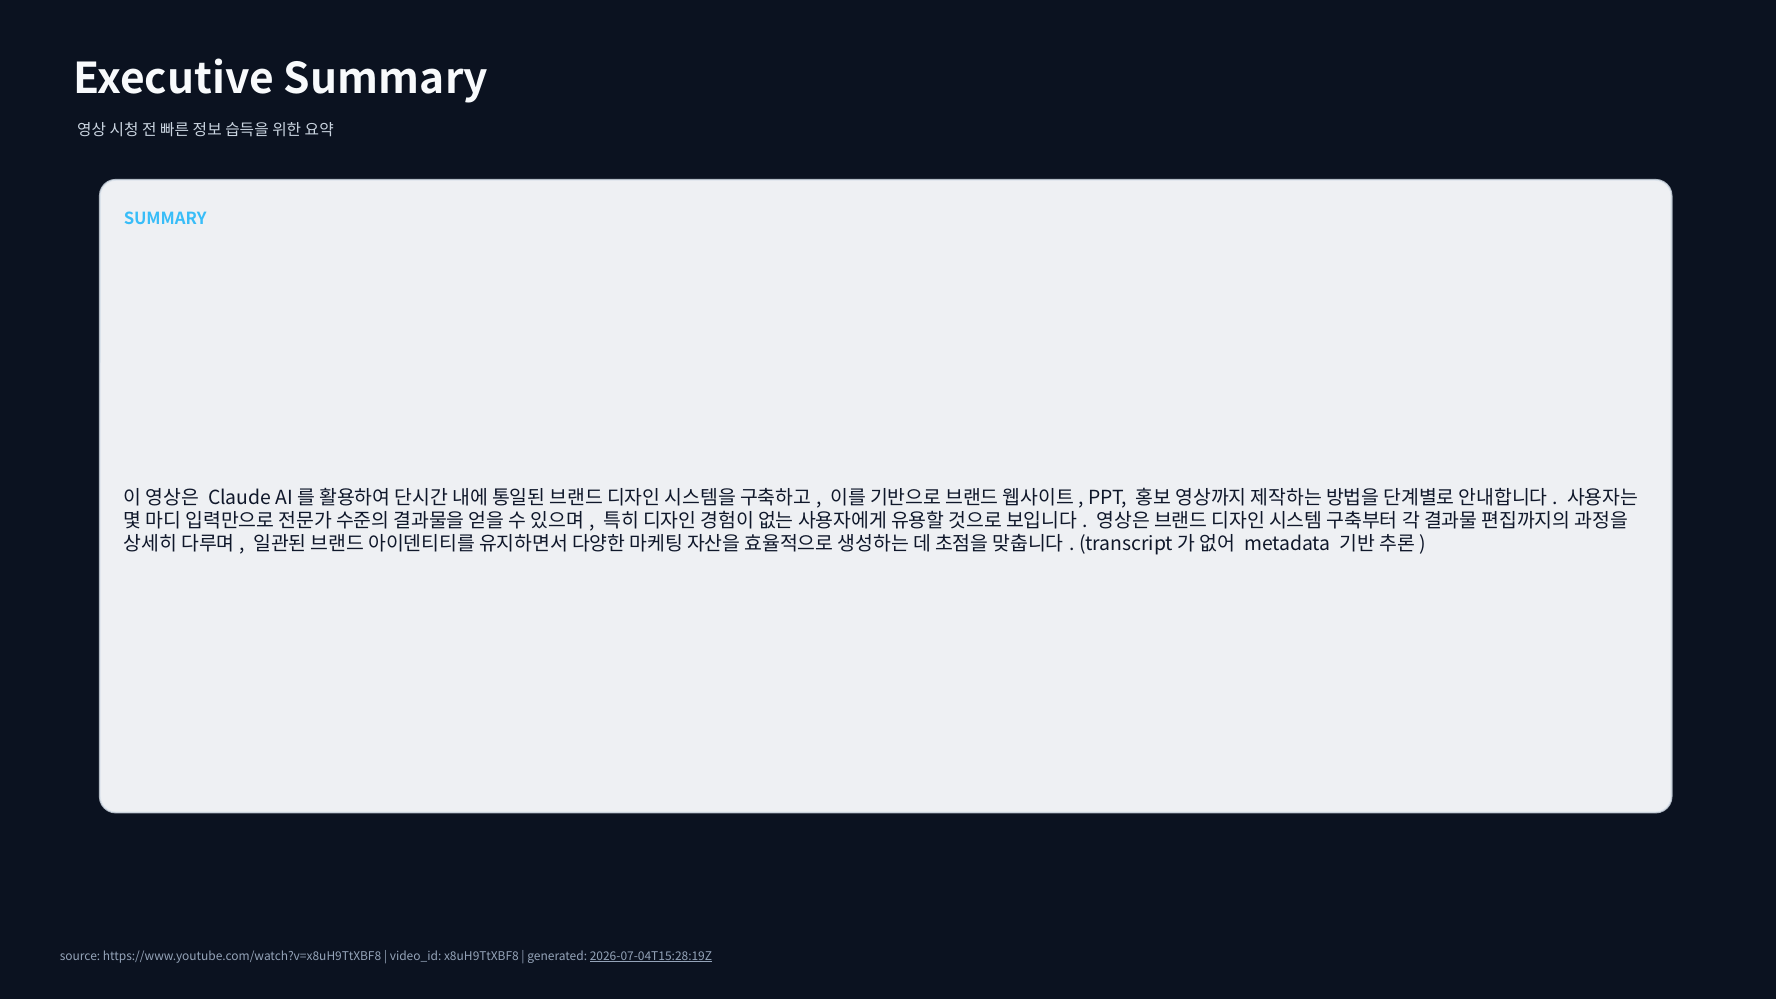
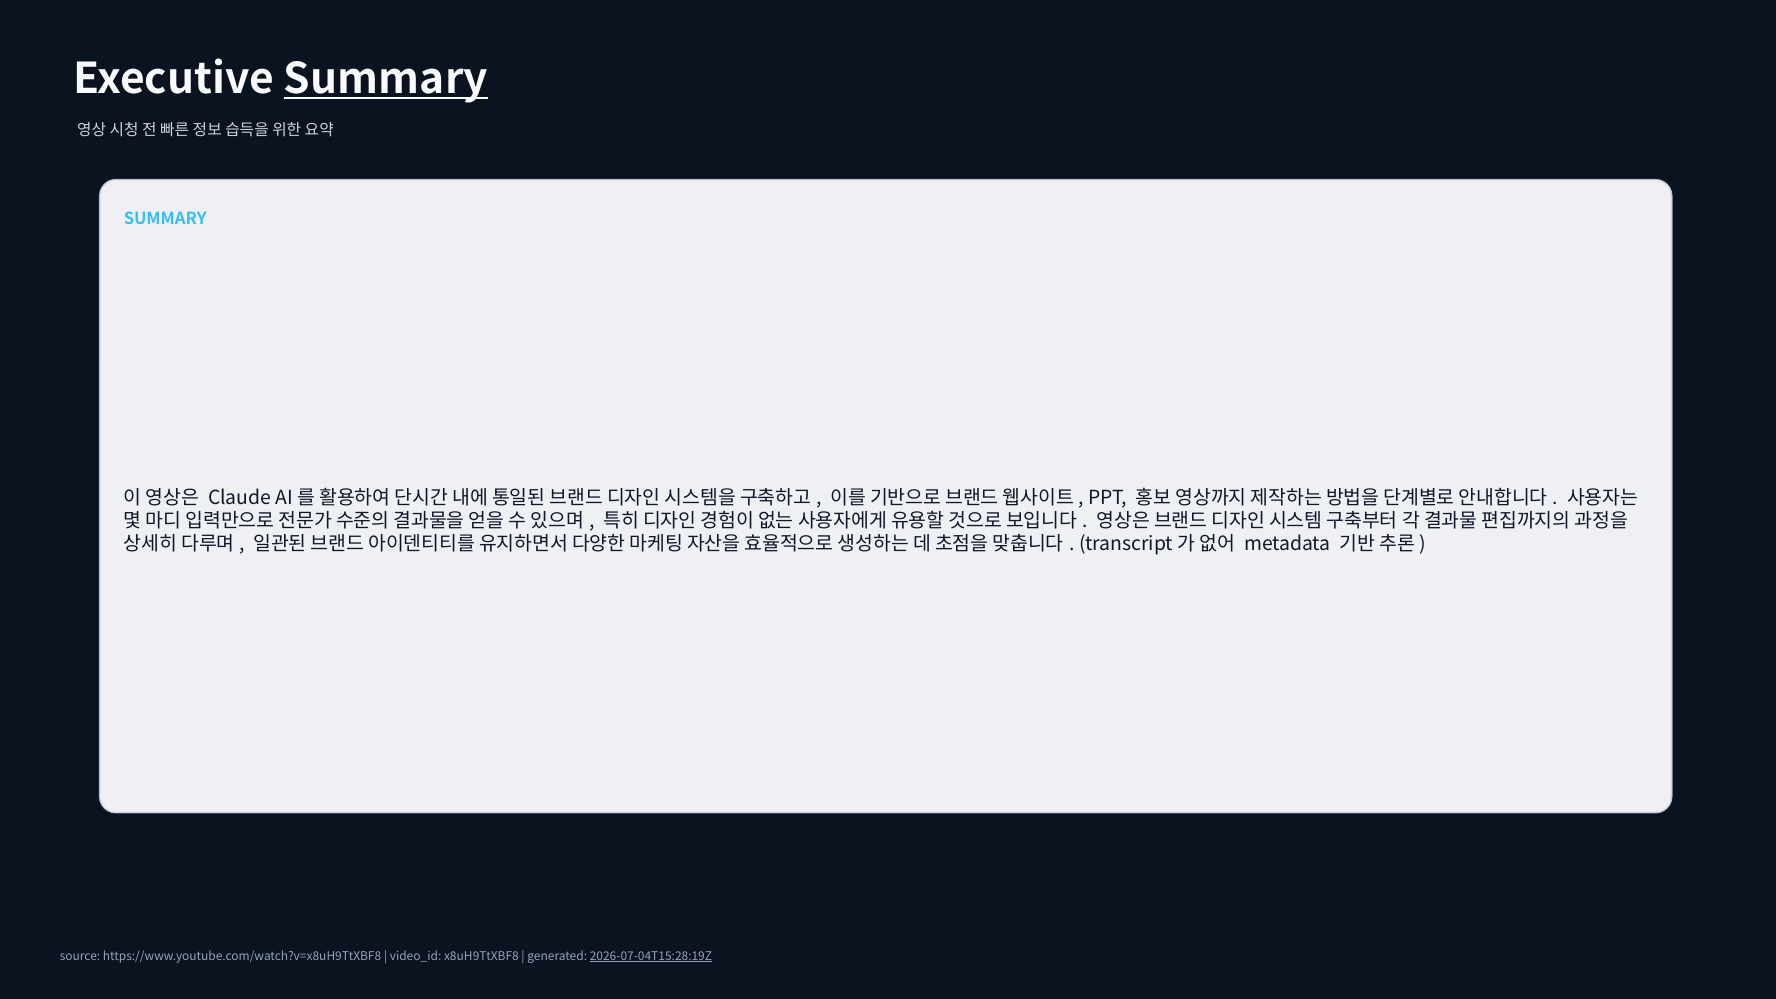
Summary at (386, 80) underline: none -> present
